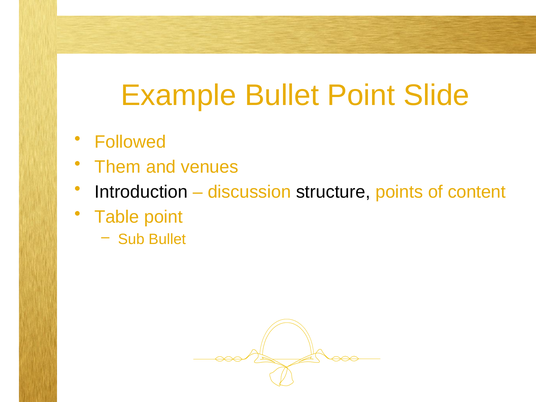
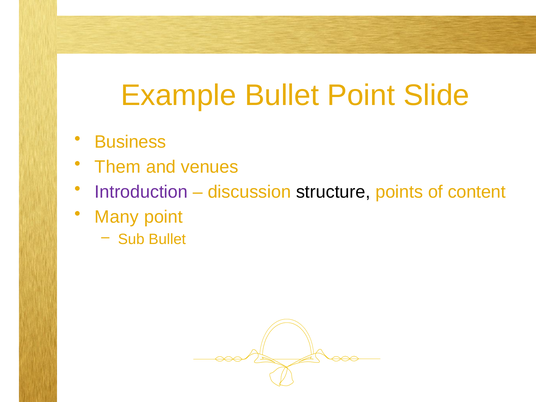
Followed: Followed -> Business
Introduction colour: black -> purple
Table: Table -> Many
